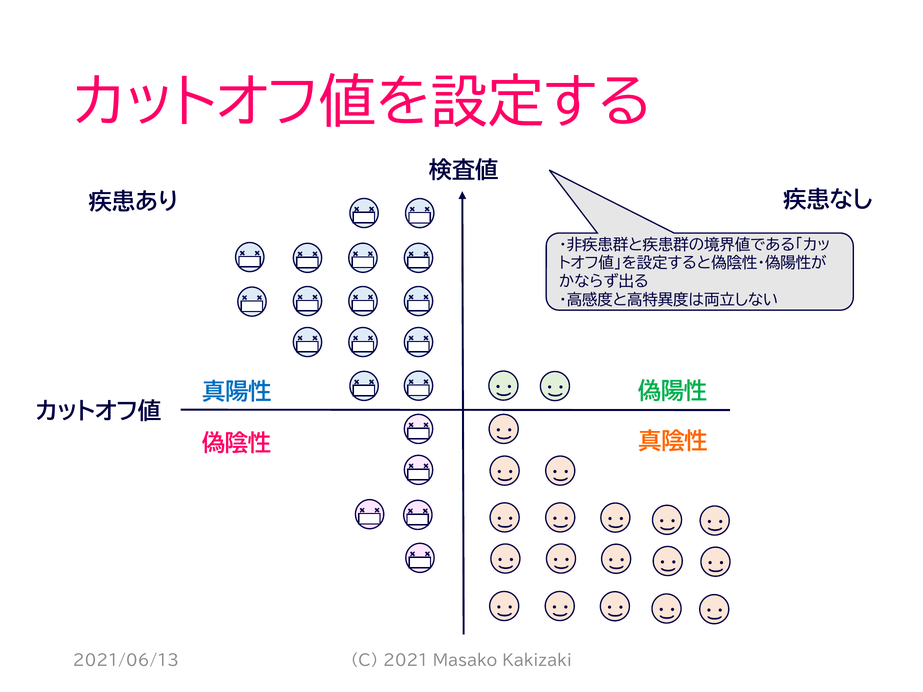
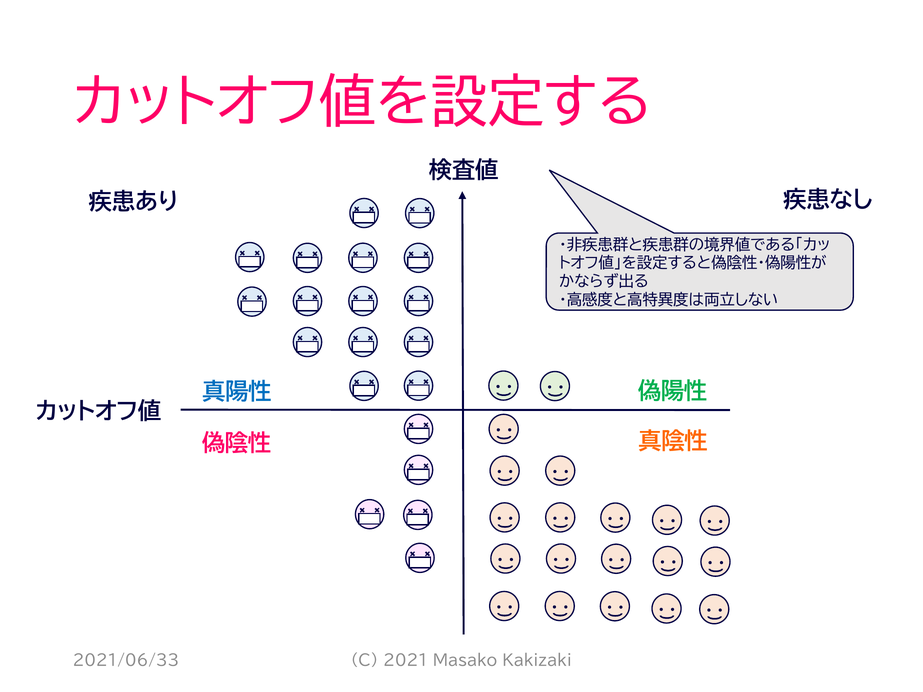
2021/06/13: 2021/06/13 -> 2021/06/33
